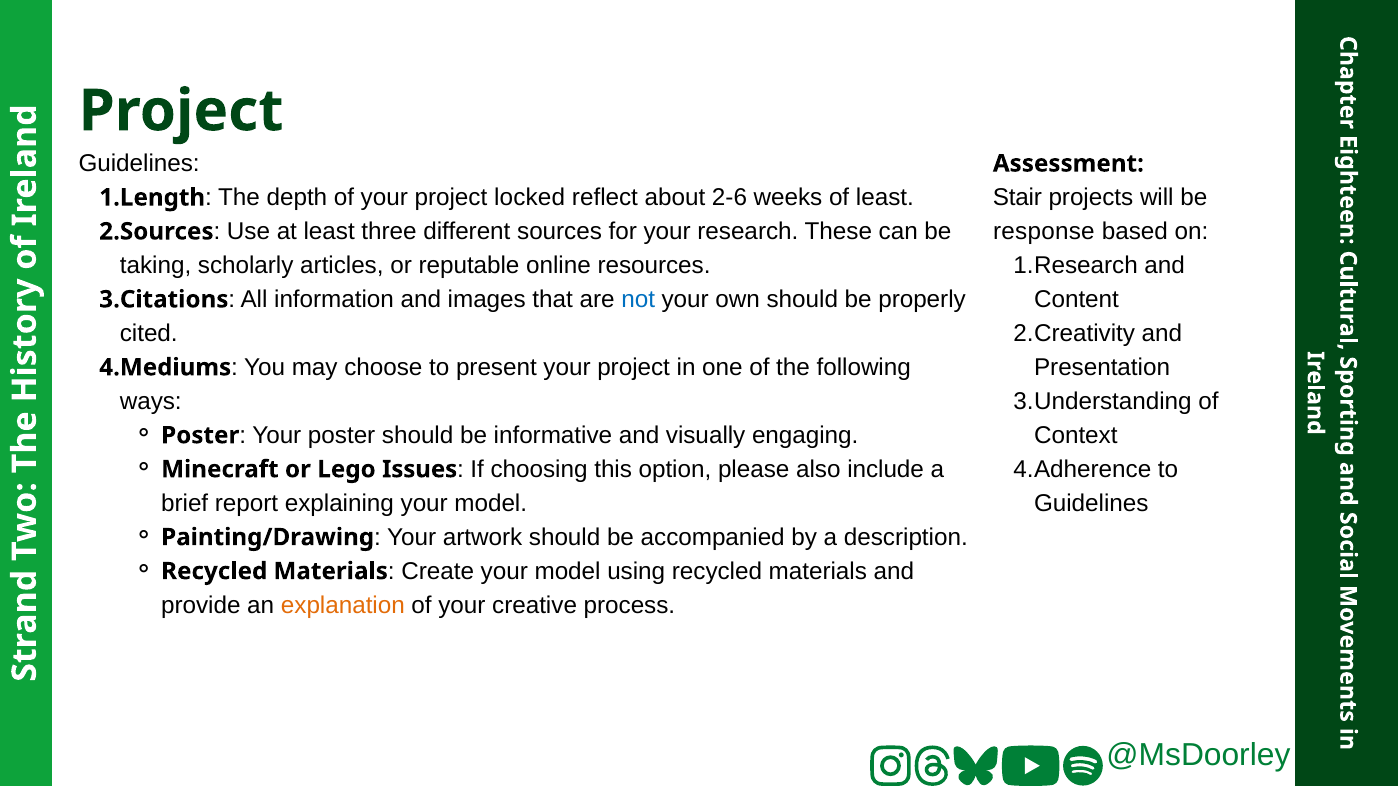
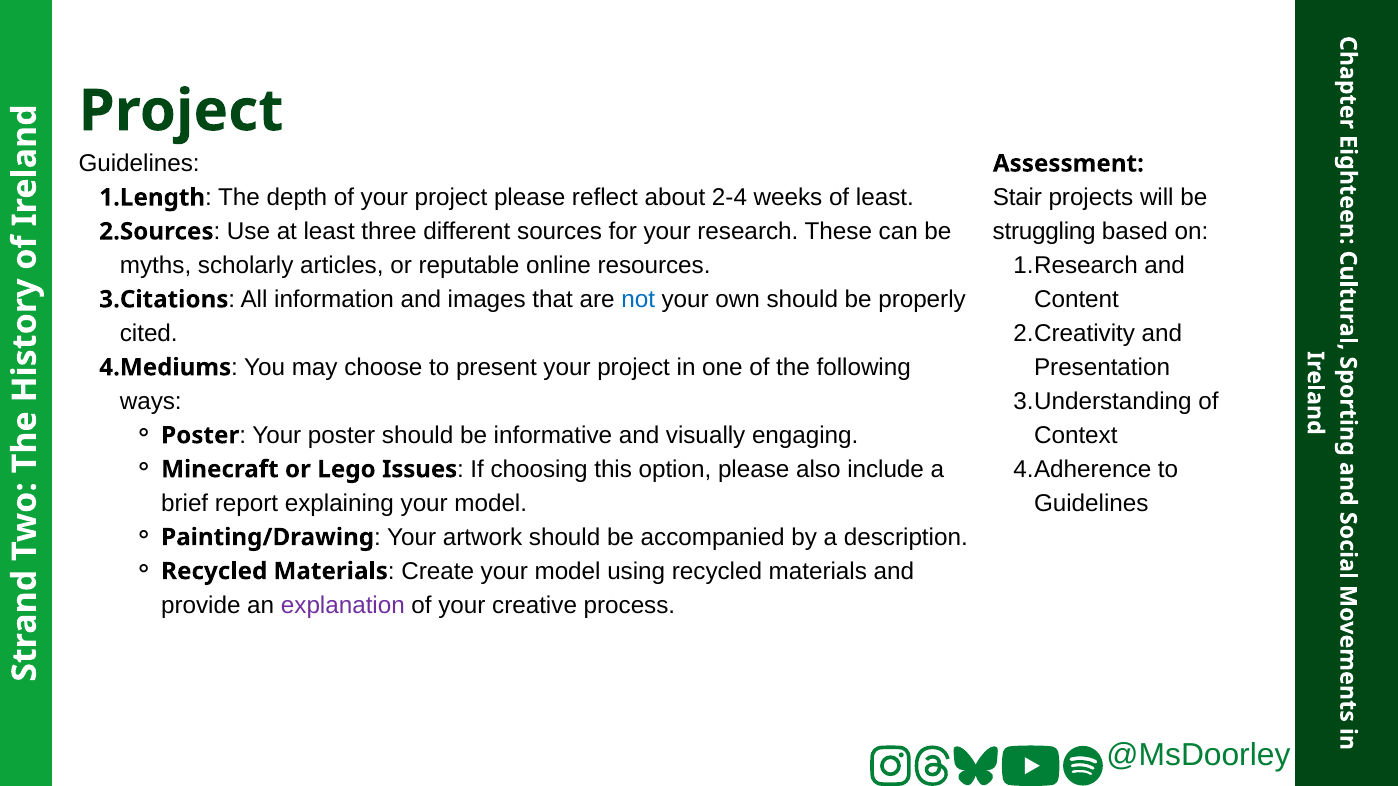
project locked: locked -> please
2-6: 2-6 -> 2-4
response: response -> struggling
taking: taking -> myths
explanation colour: orange -> purple
